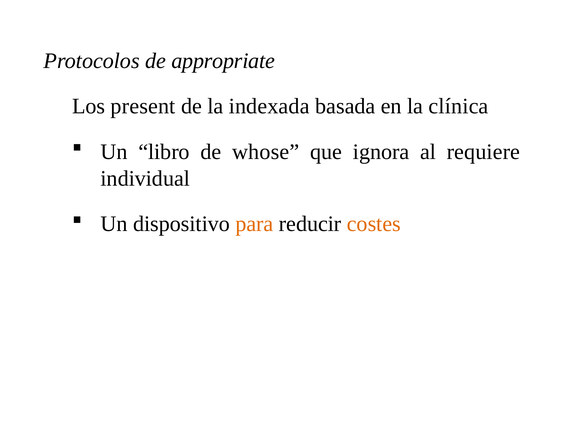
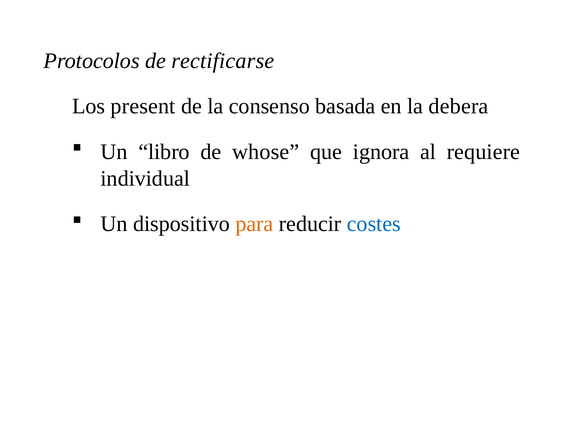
appropriate: appropriate -> rectificarse
indexada: indexada -> consenso
clínica: clínica -> debera
costes colour: orange -> blue
